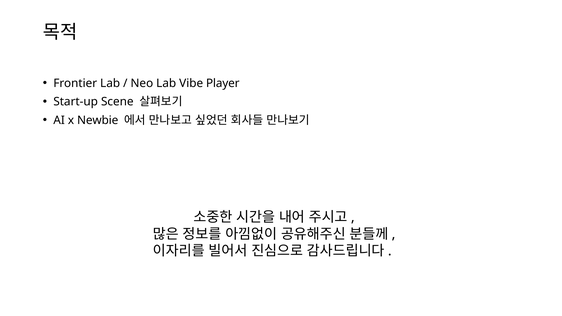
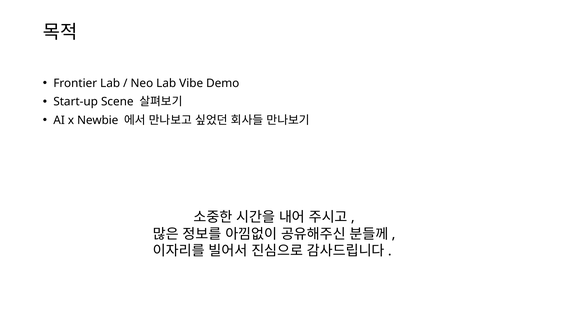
Player: Player -> Demo
